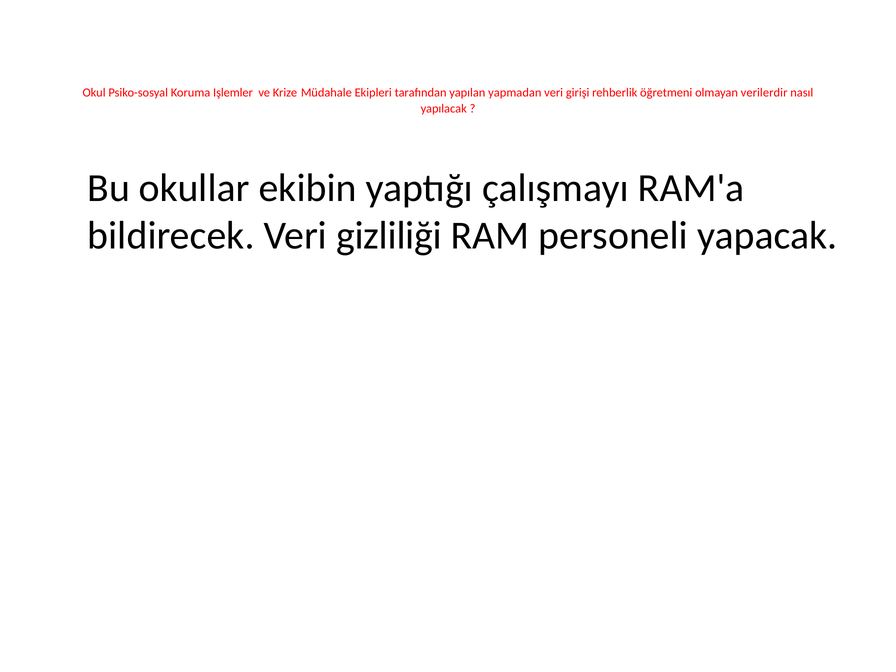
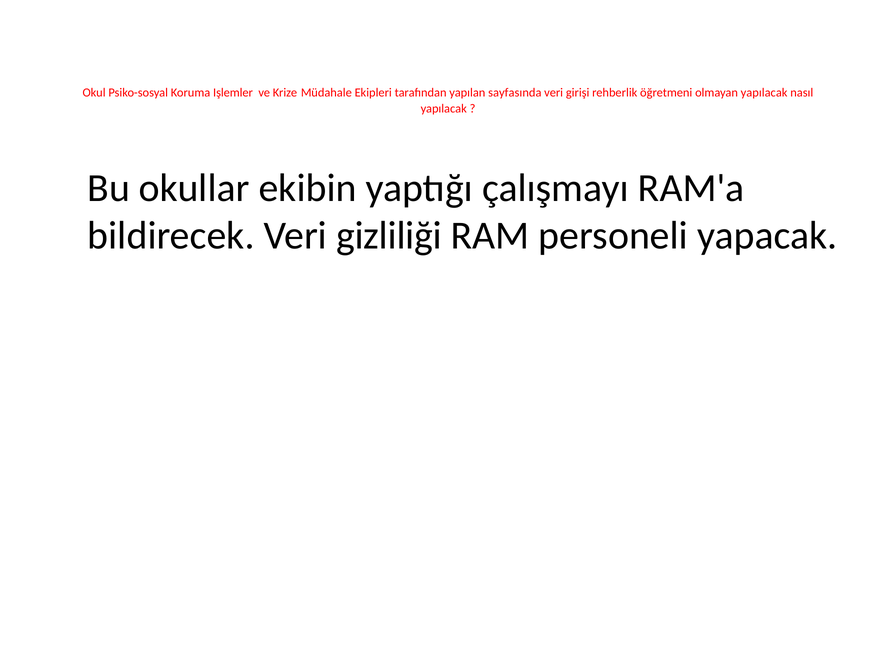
yapmadan: yapmadan -> sayfasında
olmayan verilerdir: verilerdir -> yapılacak
